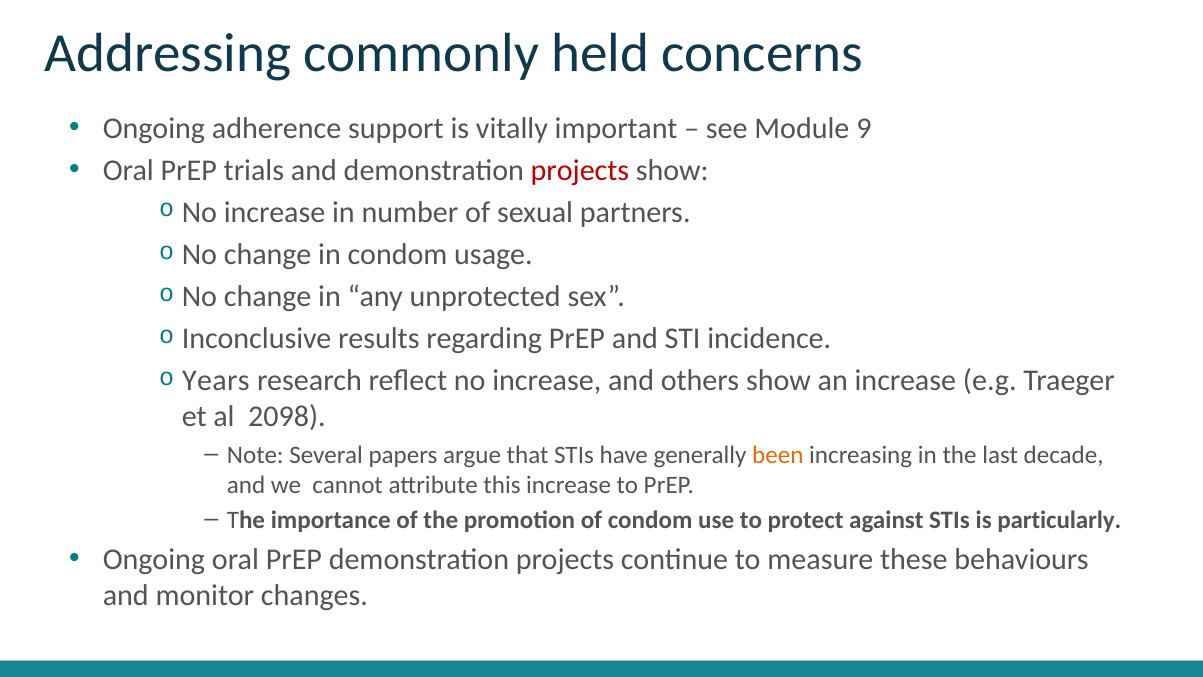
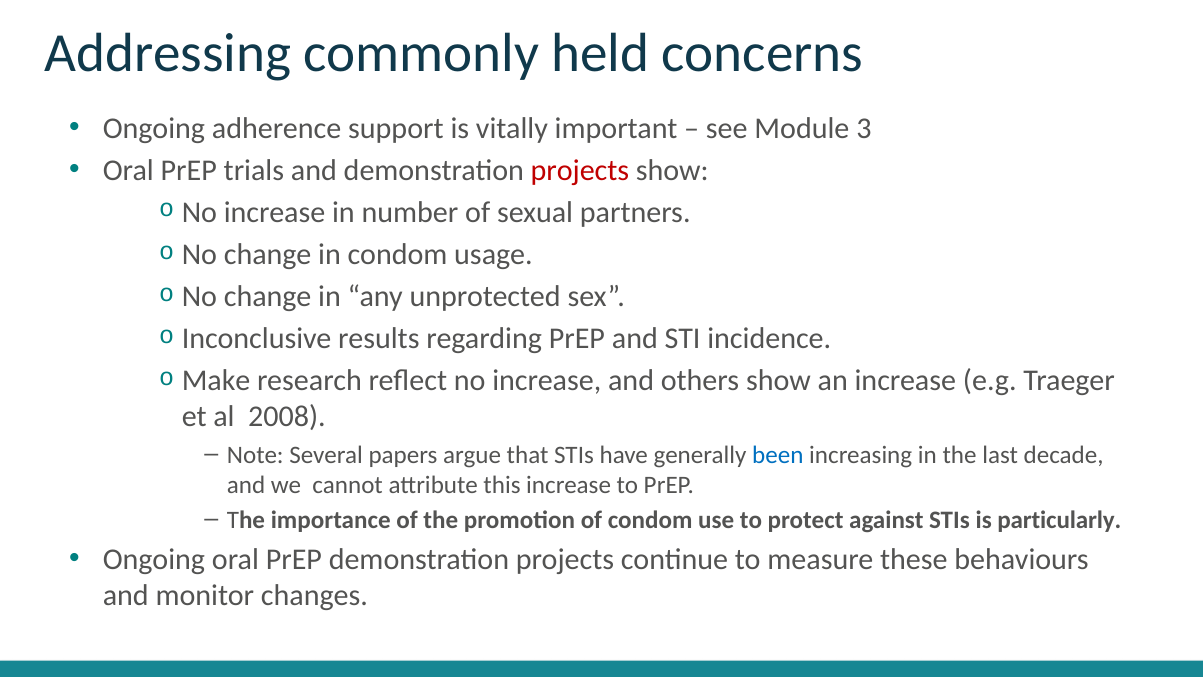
9: 9 -> 3
Years: Years -> Make
2098: 2098 -> 2008
been colour: orange -> blue
